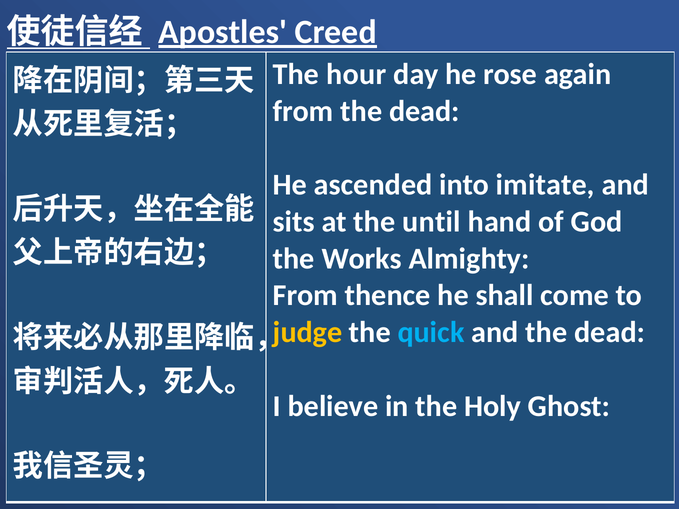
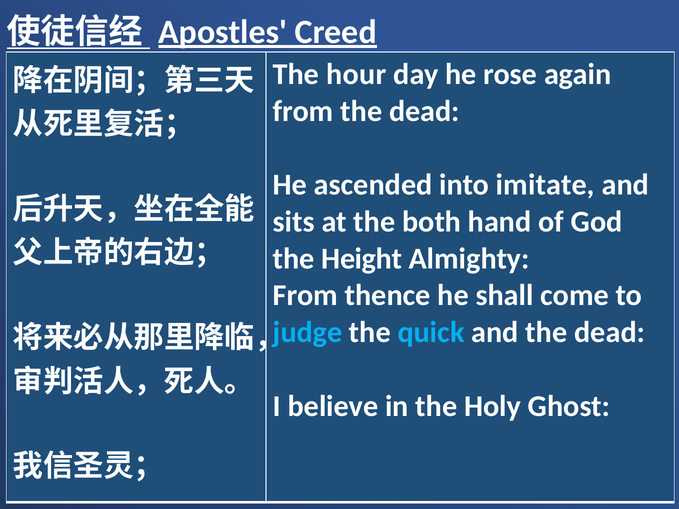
until: until -> both
Works: Works -> Height
judge colour: yellow -> light blue
